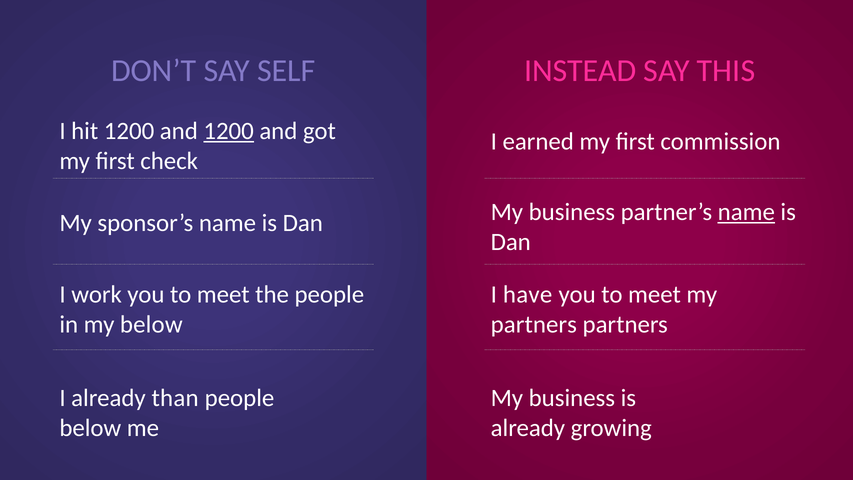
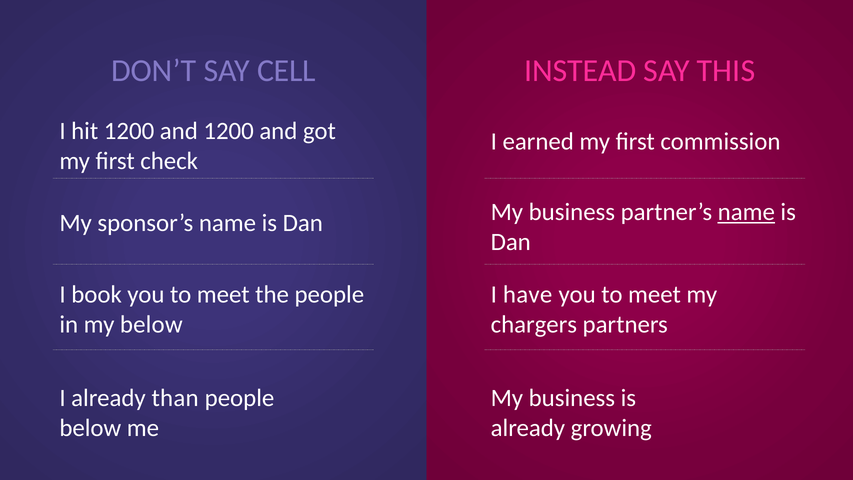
SELF: SELF -> CELL
1200 at (229, 131) underline: present -> none
work: work -> book
partners at (534, 324): partners -> chargers
